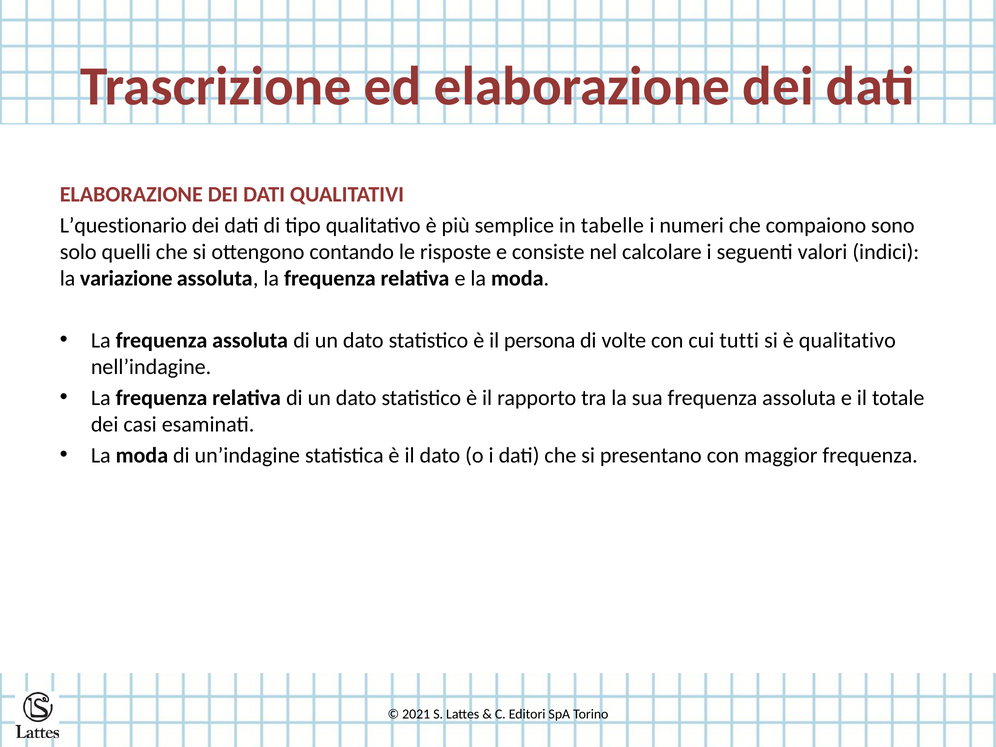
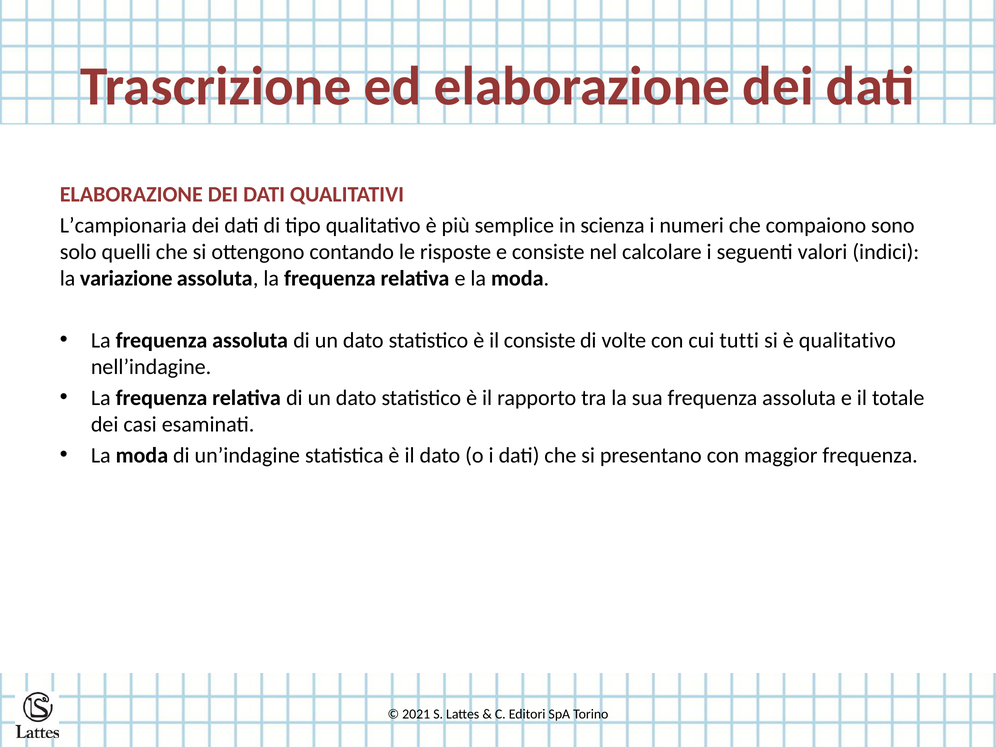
L’questionario: L’questionario -> L’campionaria
tabelle: tabelle -> scienza
il persona: persona -> consiste
